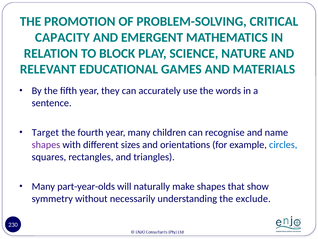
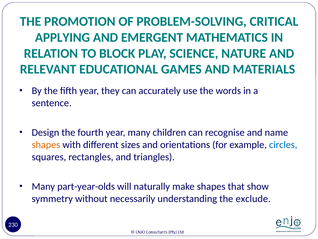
CAPACITY: CAPACITY -> APPLYING
Target: Target -> Design
shapes at (46, 144) colour: purple -> orange
